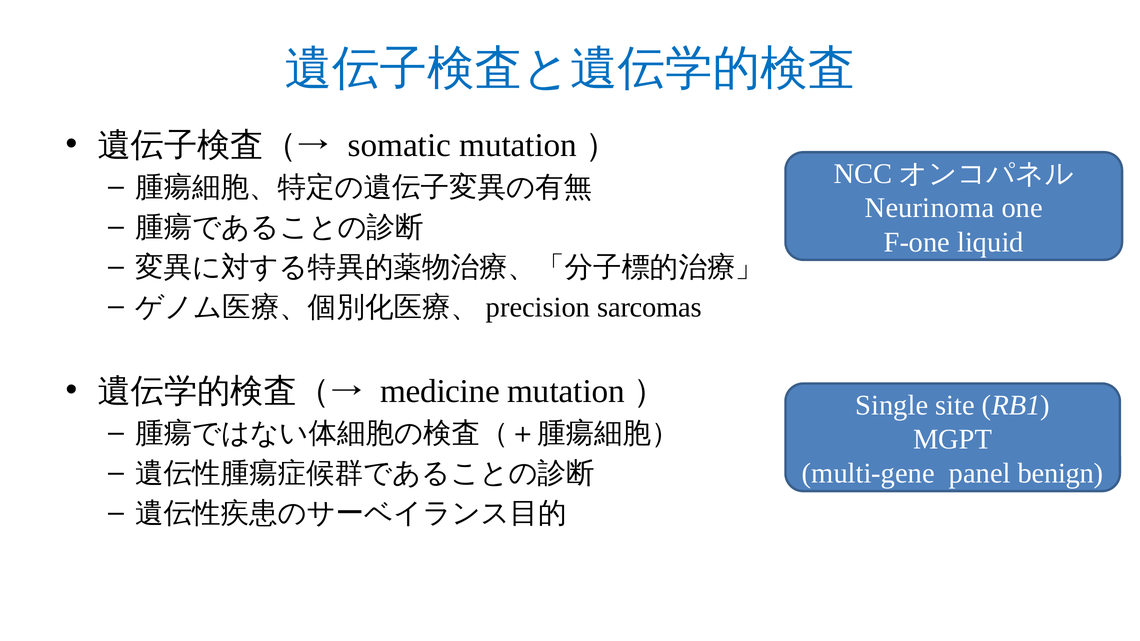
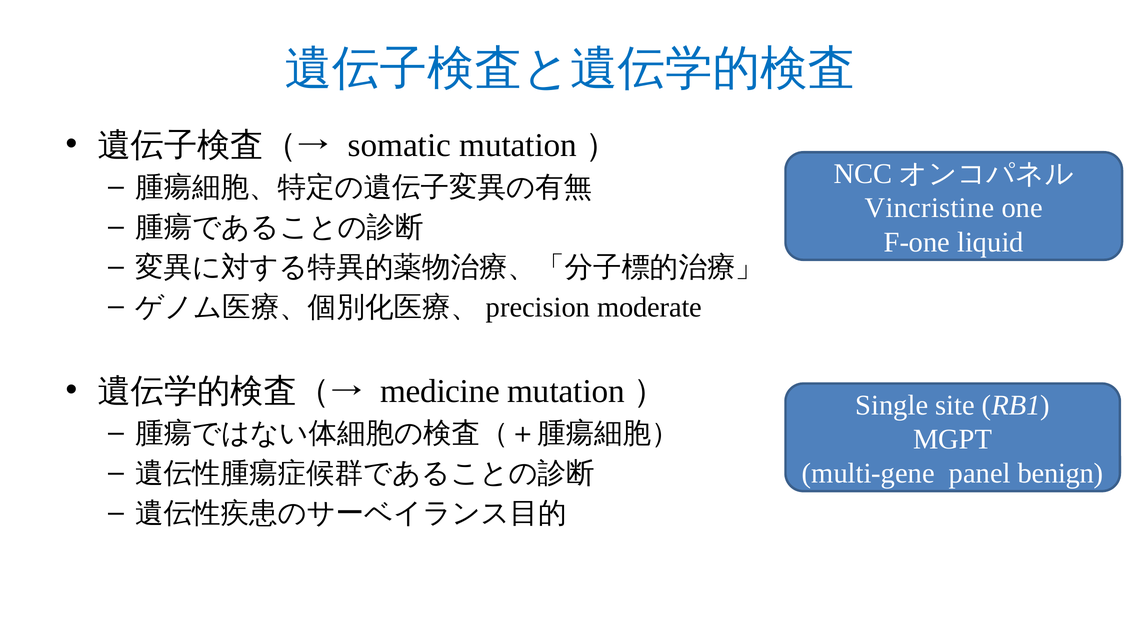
Neurinoma: Neurinoma -> Vincristine
sarcomas: sarcomas -> moderate
